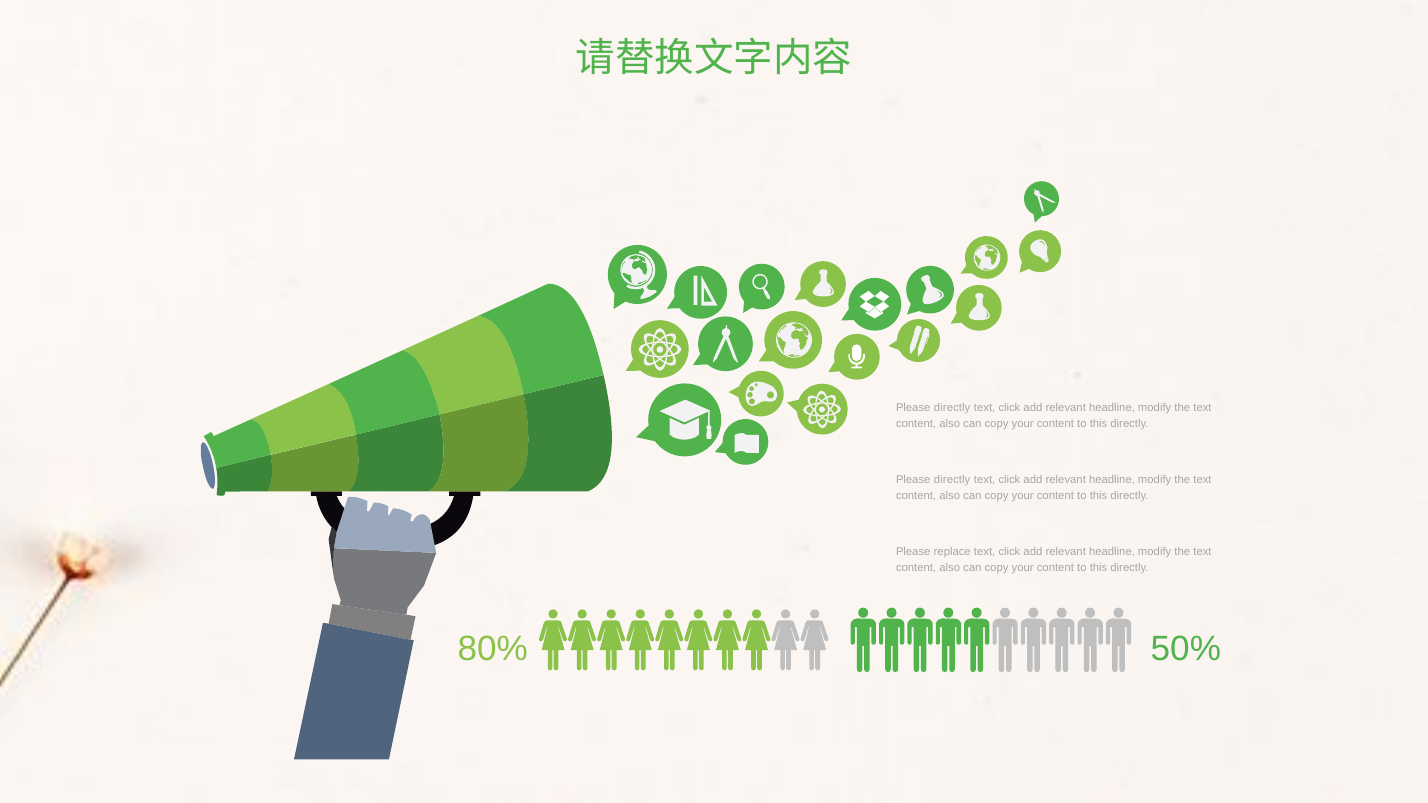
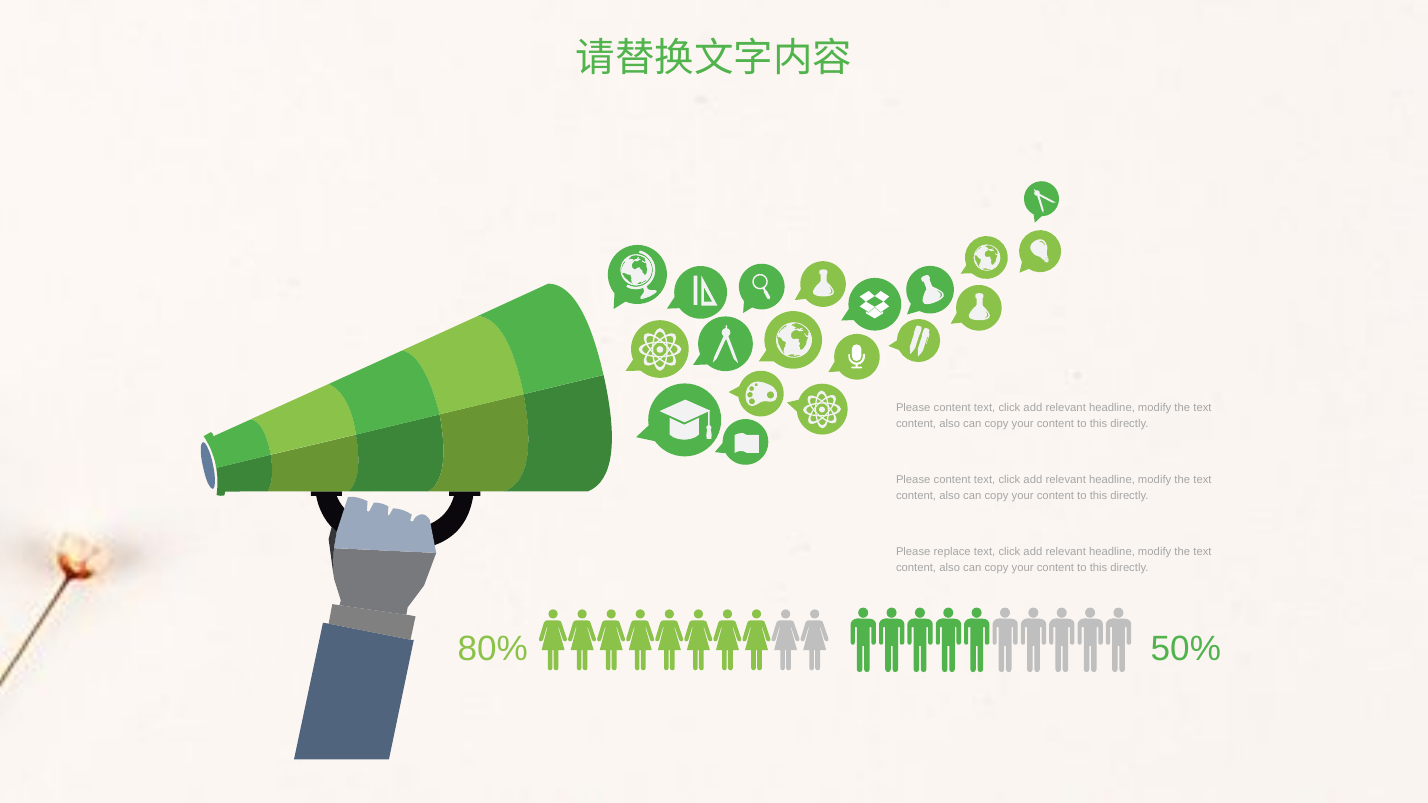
directly at (952, 408): directly -> content
directly at (952, 480): directly -> content
